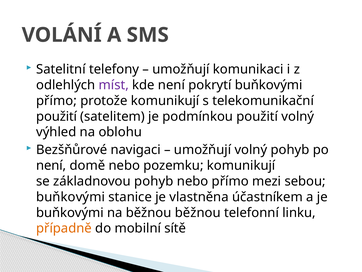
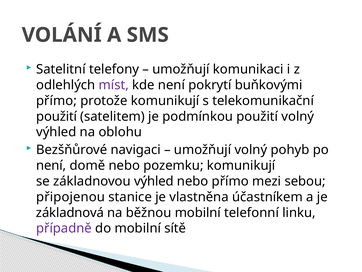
základnovou pohyb: pohyb -> výhled
buňkovými at (71, 197): buňkovými -> připojenou
buňkovými at (70, 212): buňkovými -> základnová
běžnou běžnou: běžnou -> mobilní
případně colour: orange -> purple
